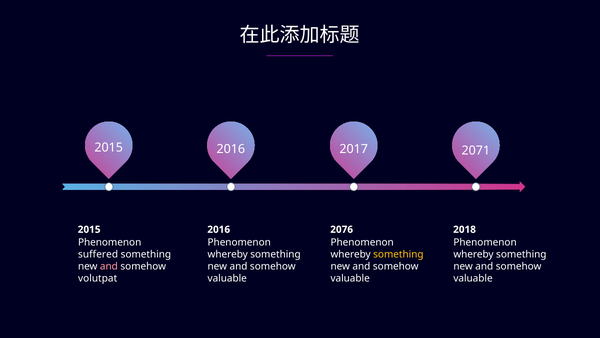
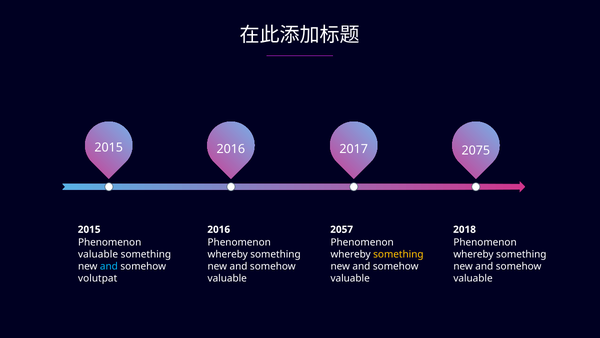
2071: 2071 -> 2075
2076: 2076 -> 2057
suffered at (98, 254): suffered -> valuable
and at (109, 266) colour: pink -> light blue
